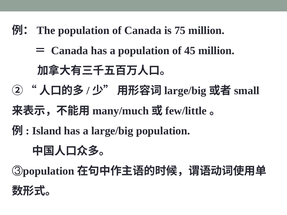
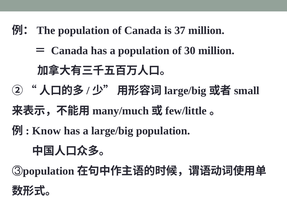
75: 75 -> 37
45: 45 -> 30
Island: Island -> Know
